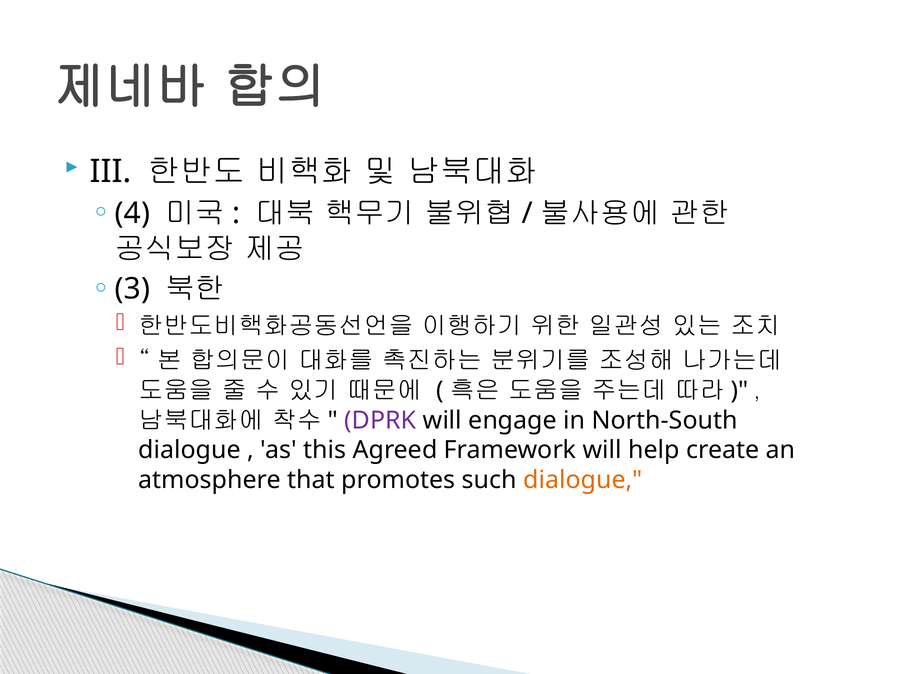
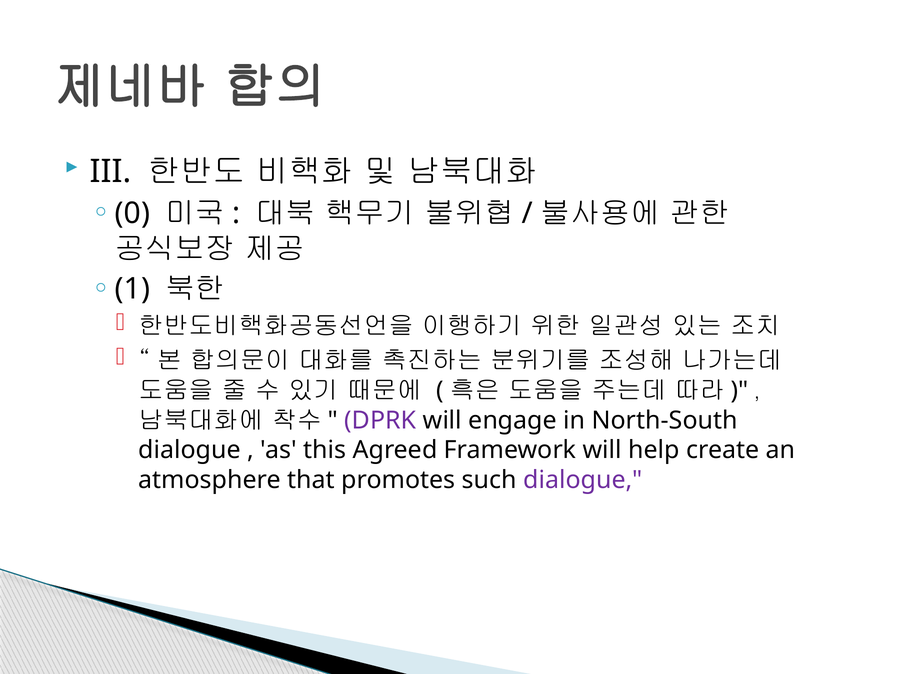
4: 4 -> 0
3: 3 -> 1
dialogue at (583, 480) colour: orange -> purple
